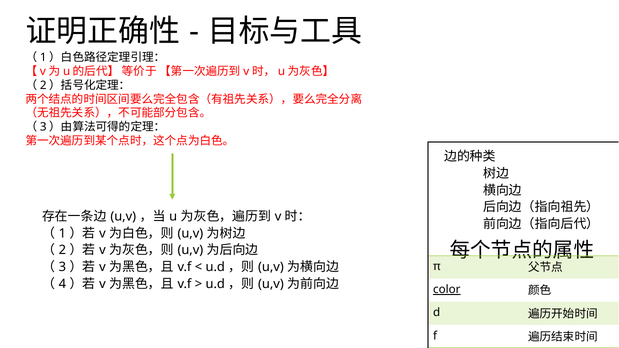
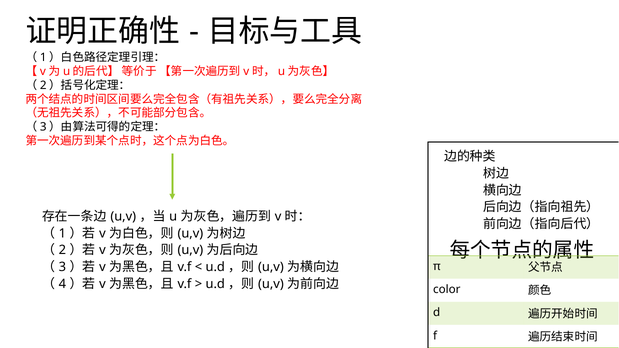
color underline: present -> none
